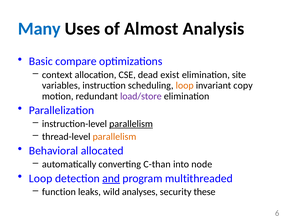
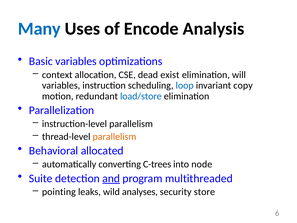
Almost: Almost -> Encode
Basic compare: compare -> variables
site: site -> will
loop at (185, 85) colour: orange -> blue
load/store colour: purple -> blue
parallelism at (131, 124) underline: present -> none
C-than: C-than -> C-trees
Loop at (41, 178): Loop -> Suite
function: function -> pointing
these: these -> store
